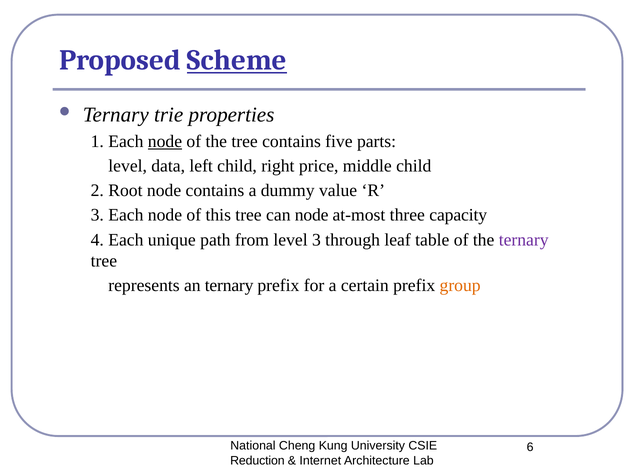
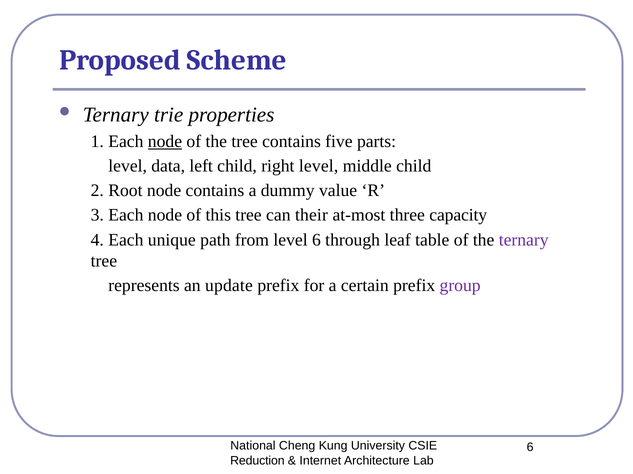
Scheme underline: present -> none
right price: price -> level
can node: node -> their
level 3: 3 -> 6
an ternary: ternary -> update
group colour: orange -> purple
